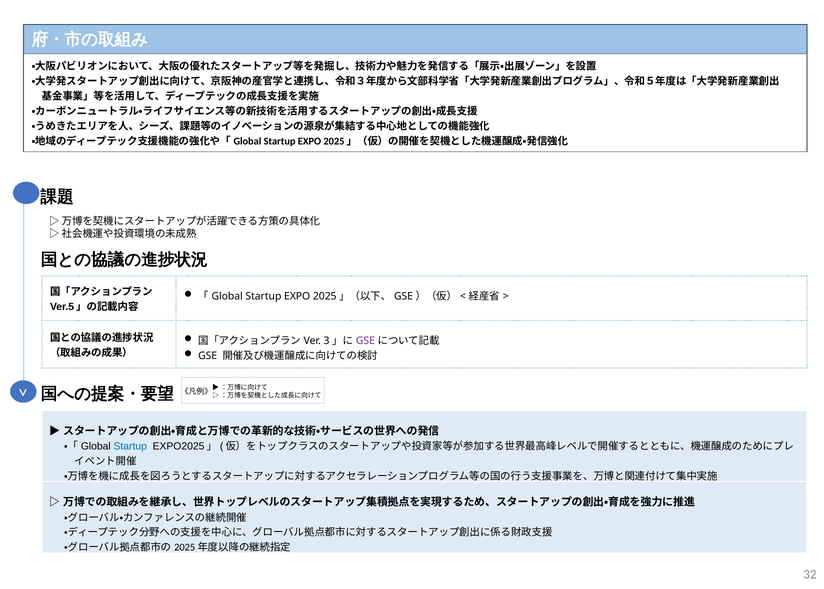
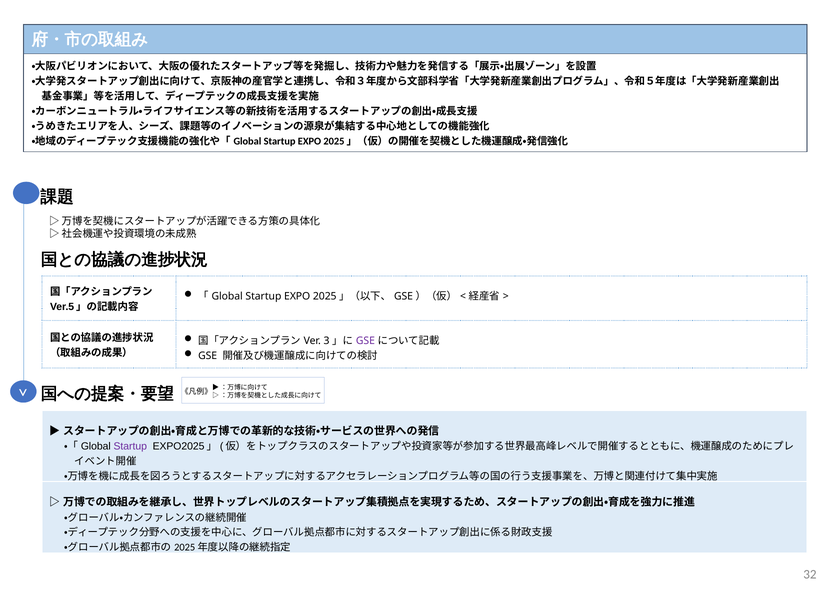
Startup at (130, 446) colour: blue -> purple
